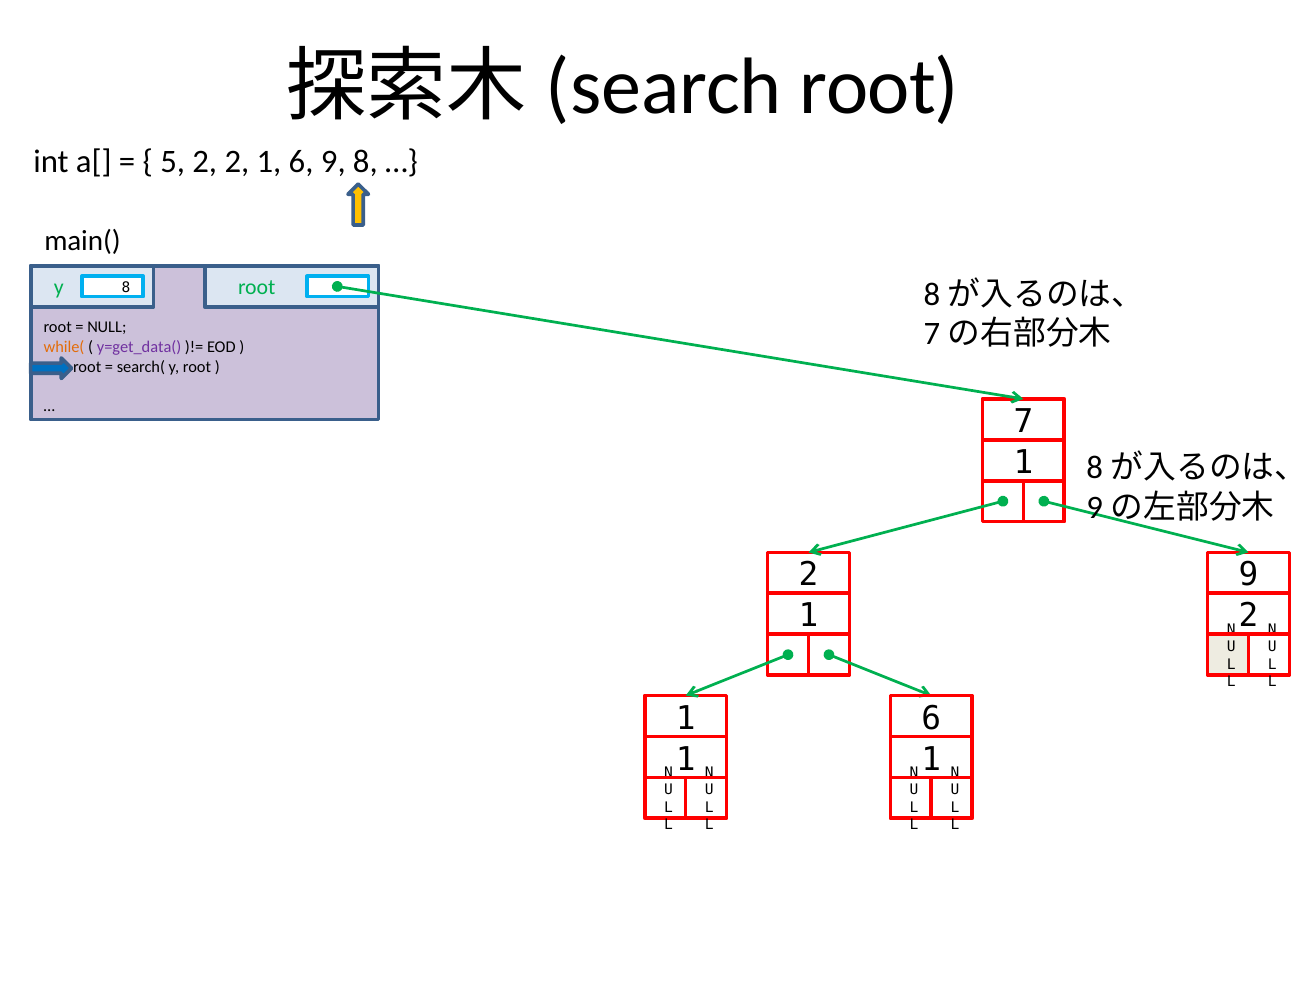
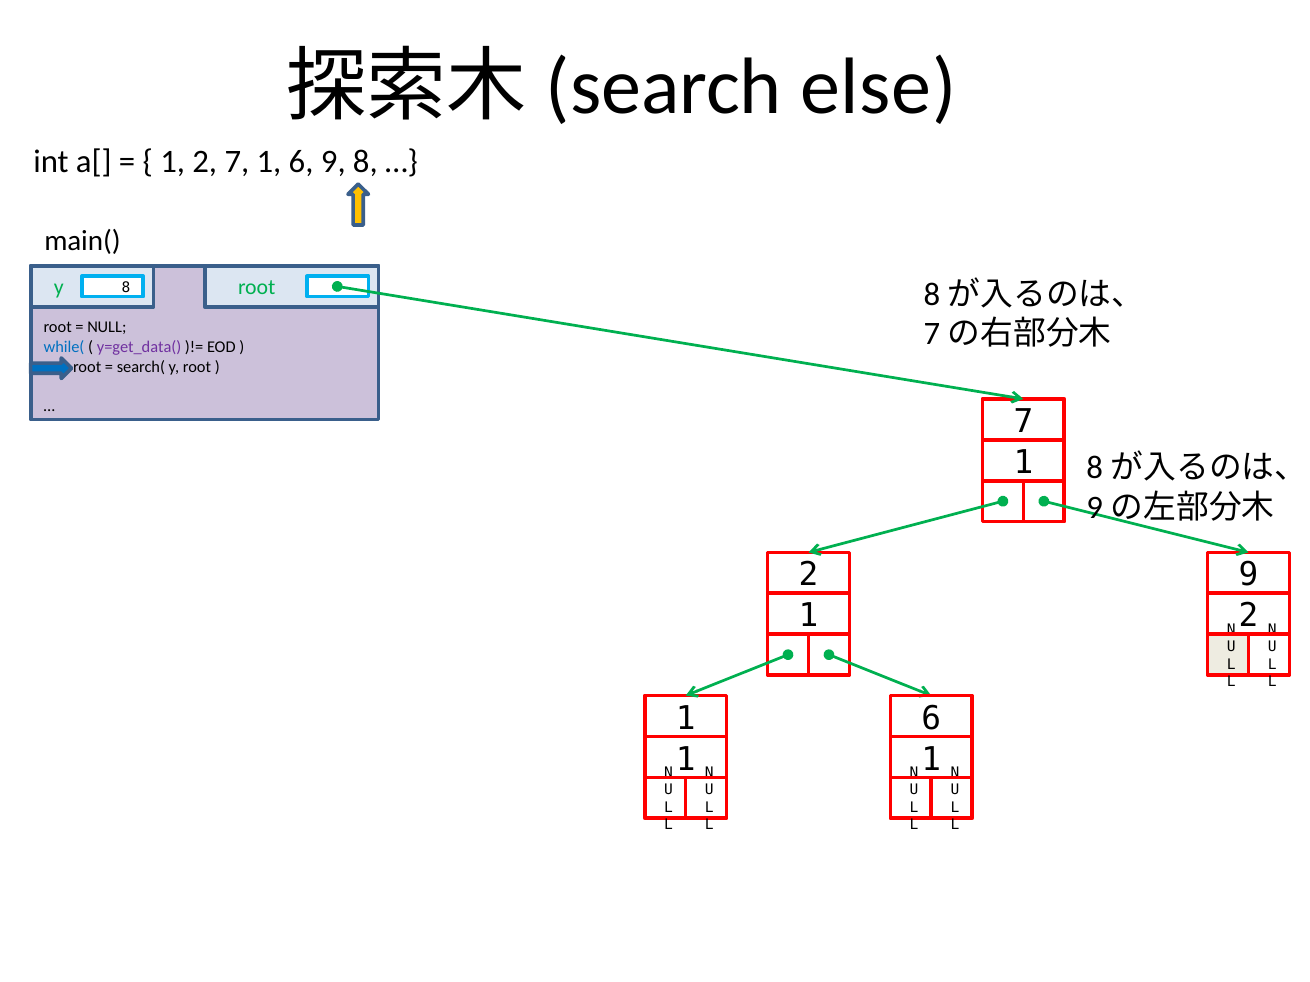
root at (879, 87): root -> else
5 at (173, 161): 5 -> 1
2 2: 2 -> 7
while( colour: orange -> blue
